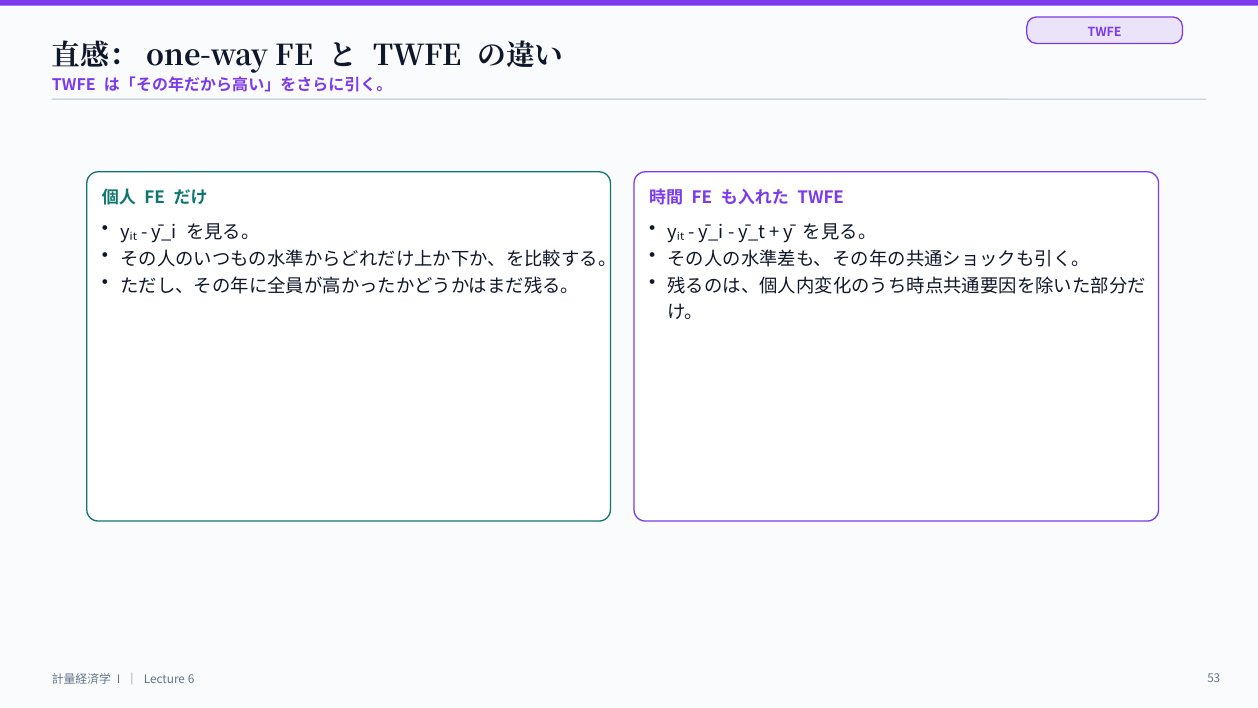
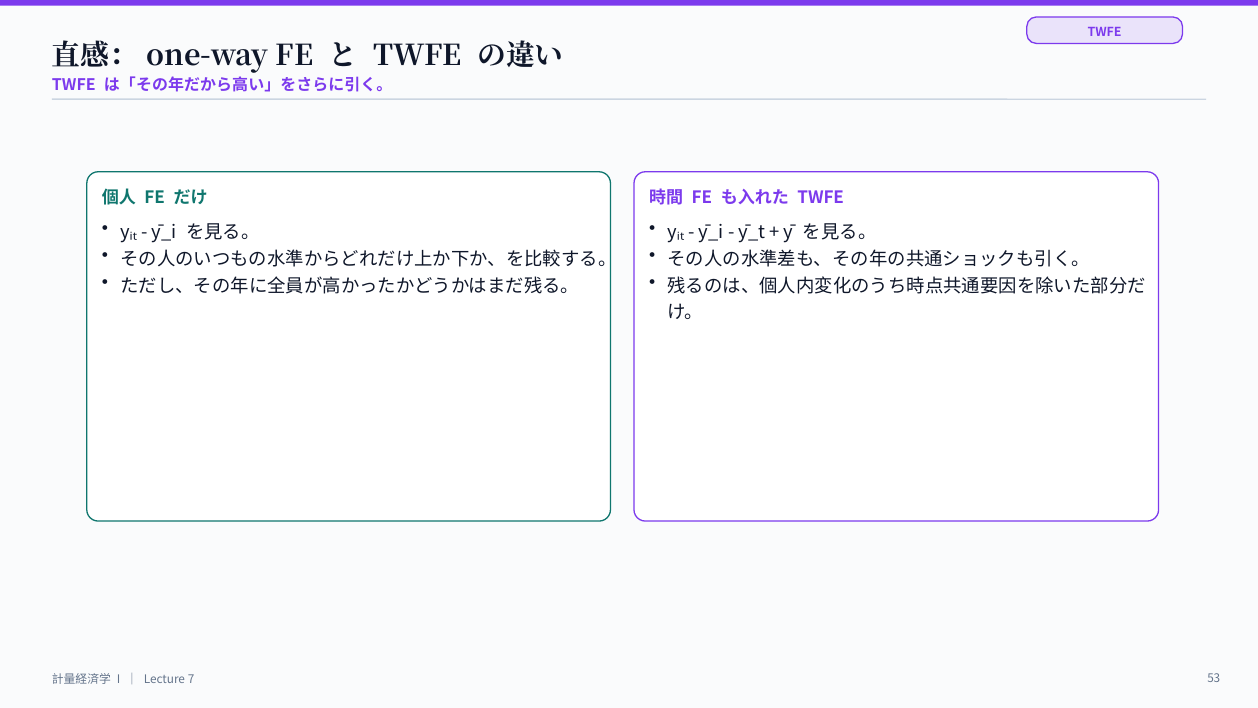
6: 6 -> 7
